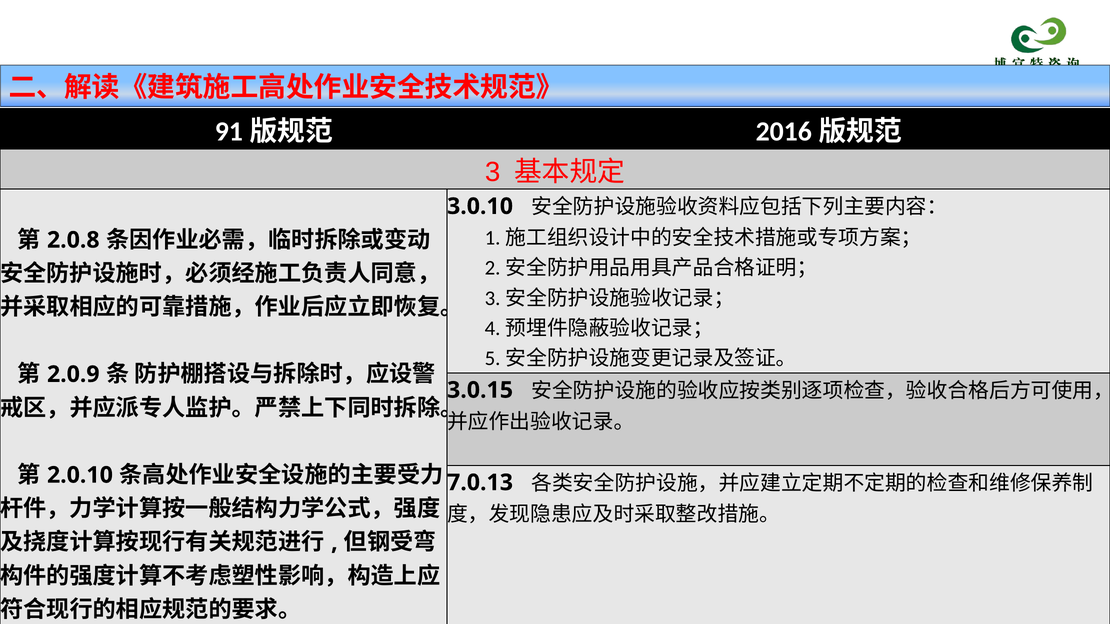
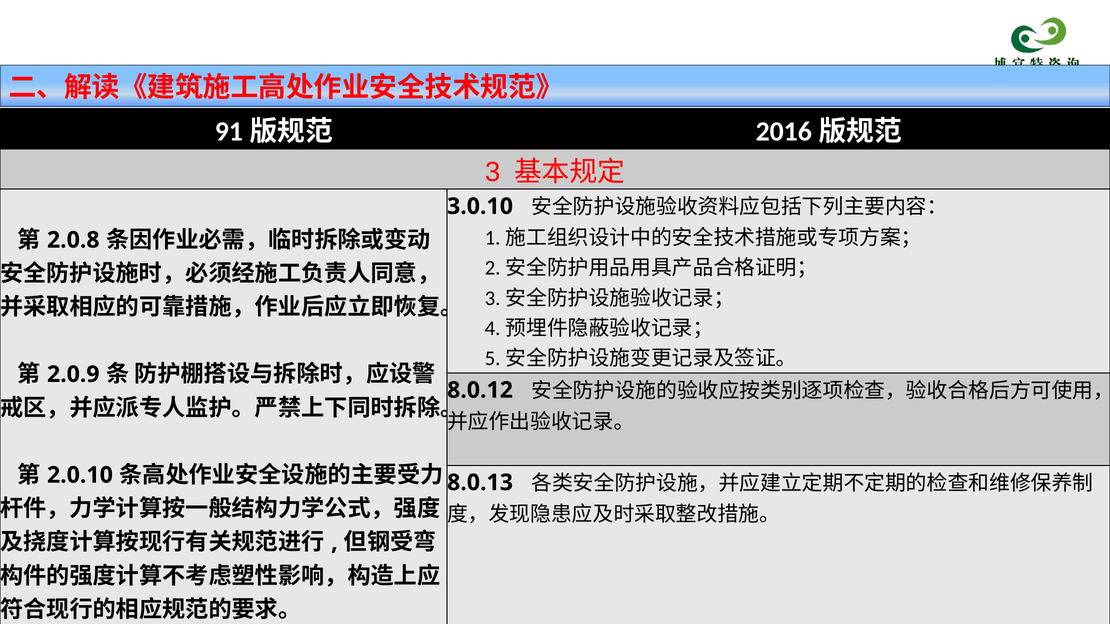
3.0.15: 3.0.15 -> 8.0.12
7.0.13: 7.0.13 -> 8.0.13
